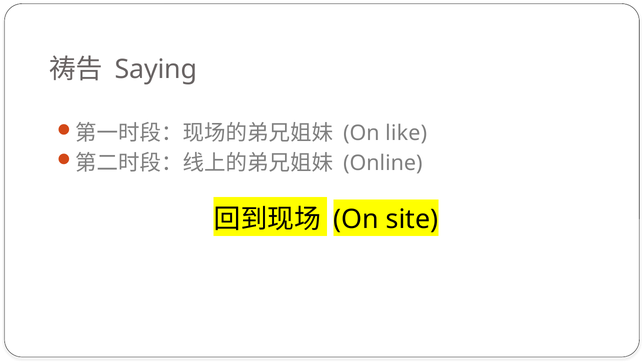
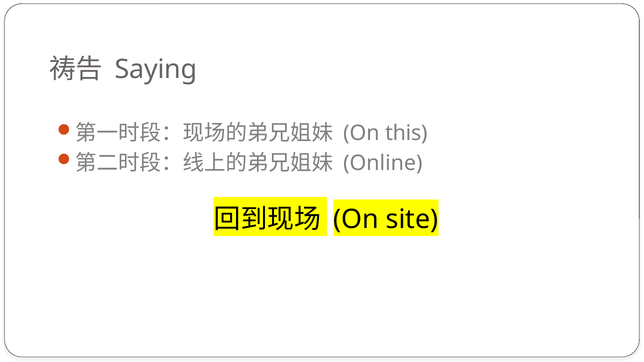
like: like -> this
